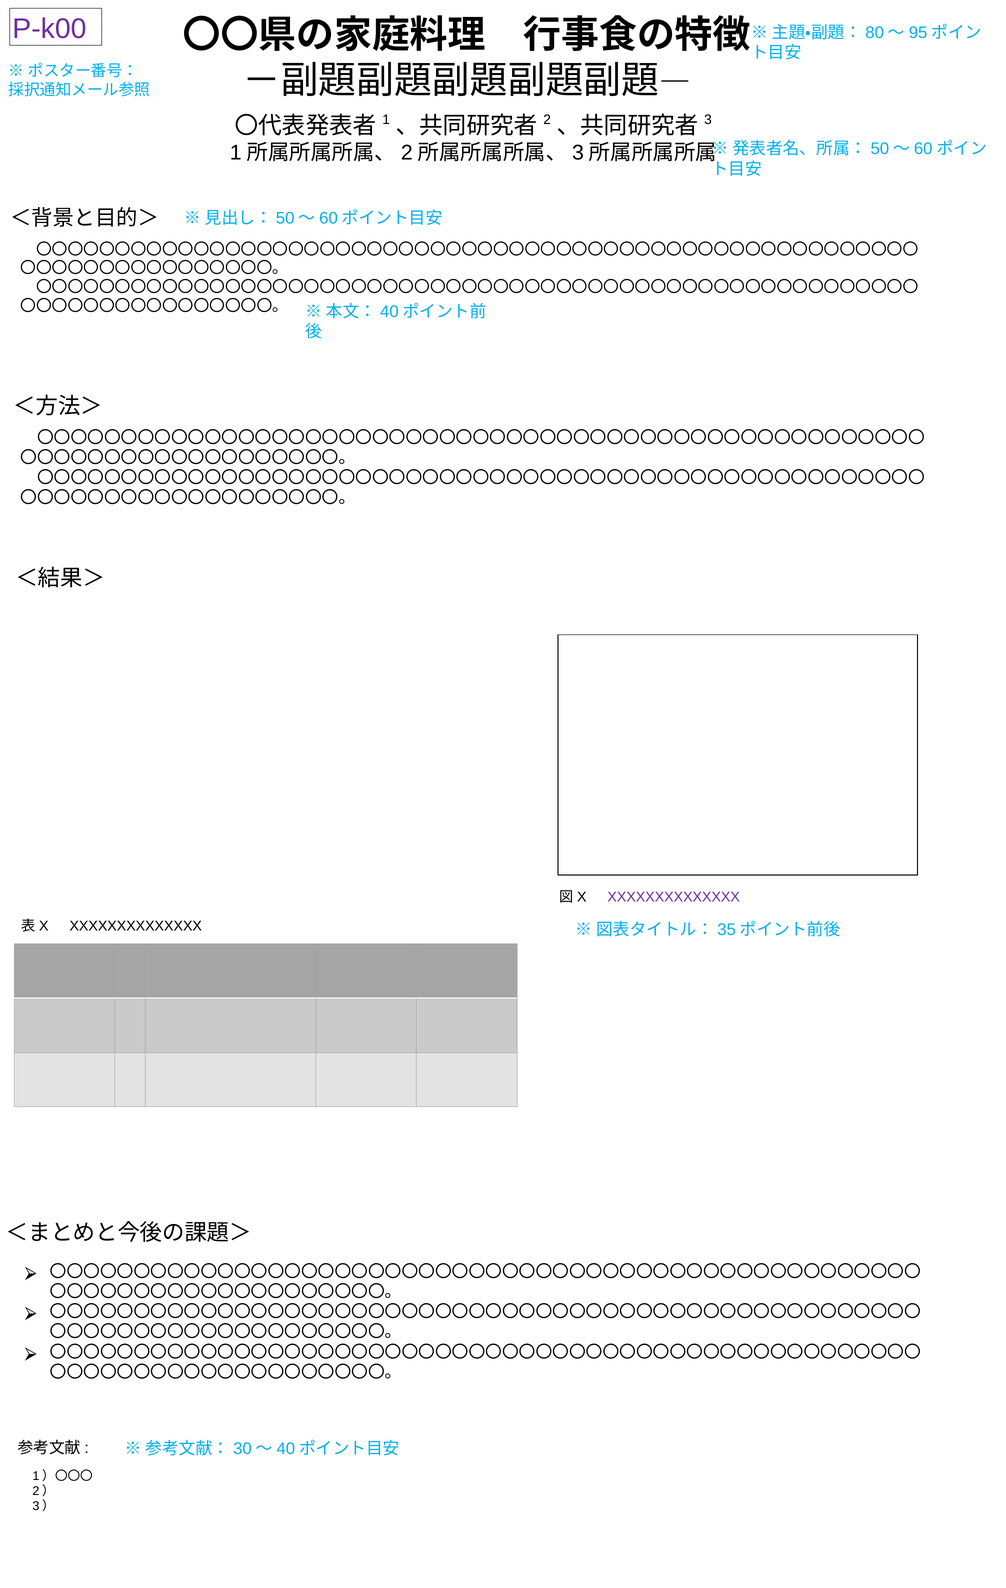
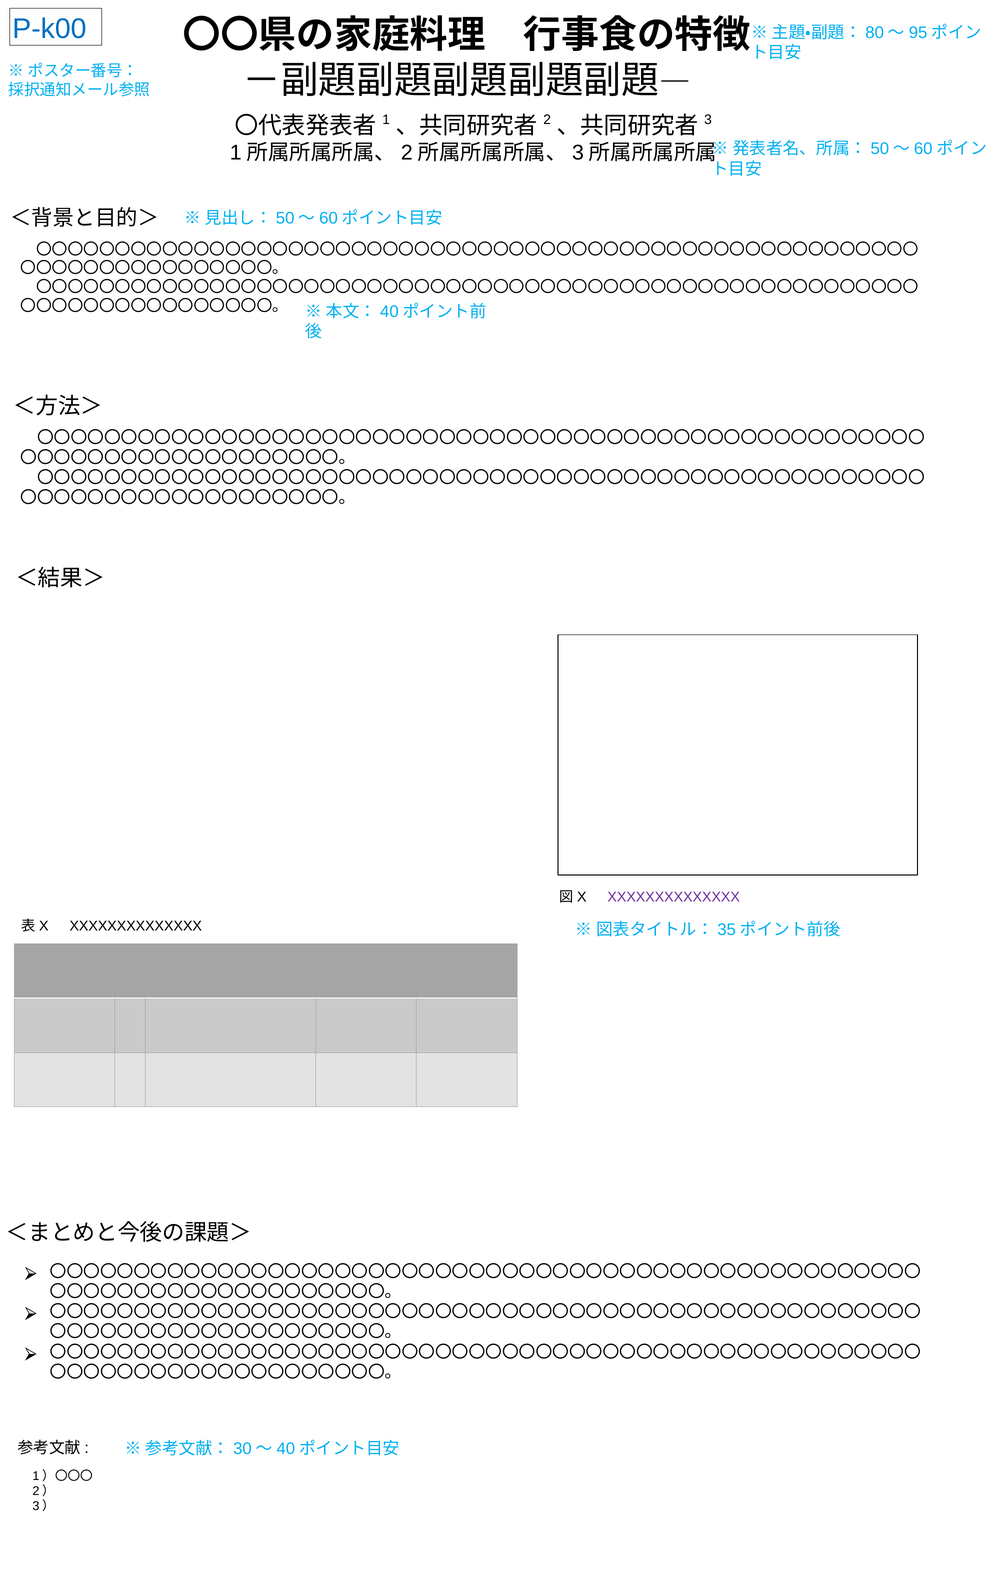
P-k00 colour: purple -> blue
